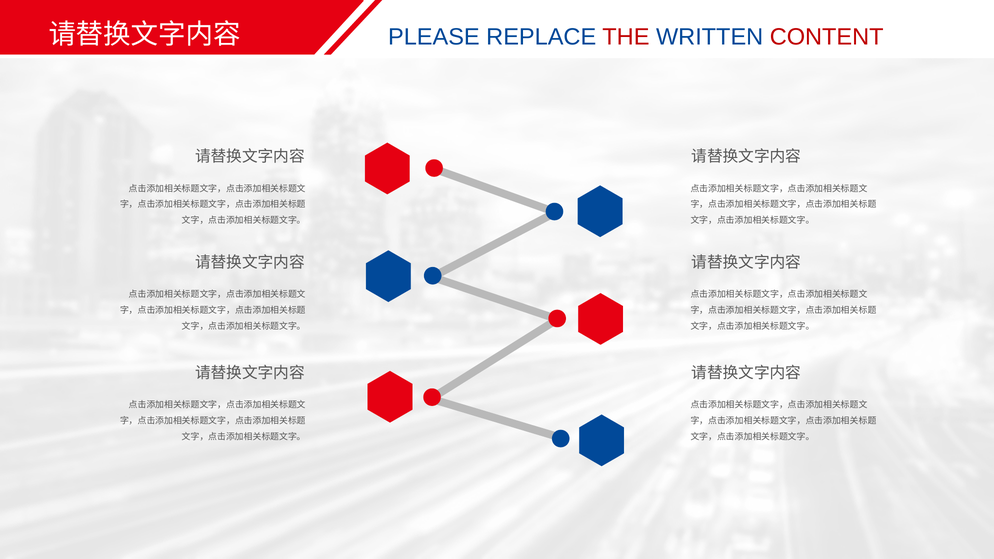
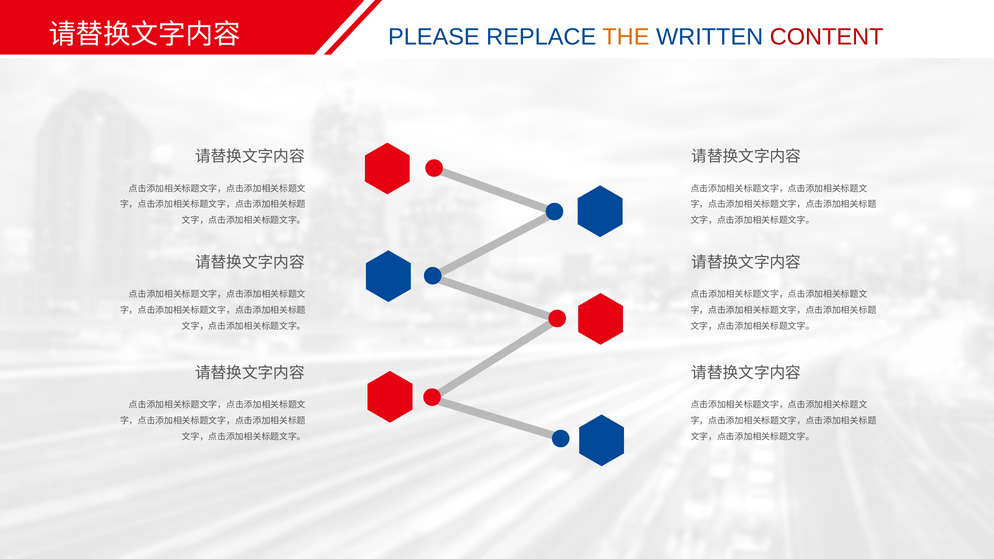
THE colour: red -> orange
